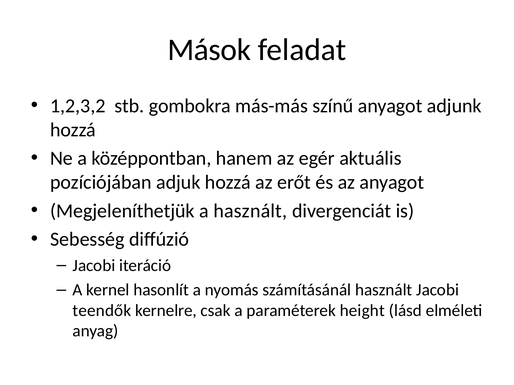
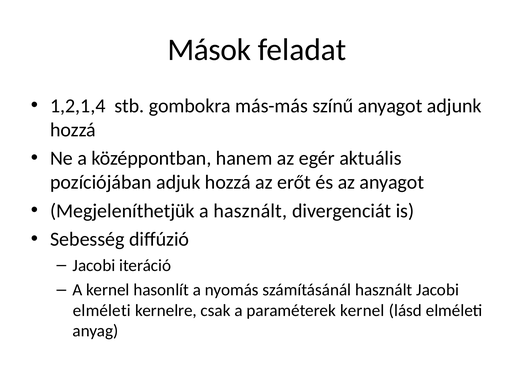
1,2,3,2: 1,2,3,2 -> 1,2,1,4
teendők at (102, 311): teendők -> elméleti
paraméterek height: height -> kernel
